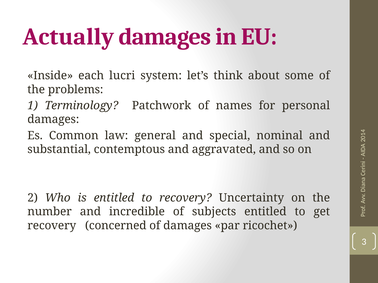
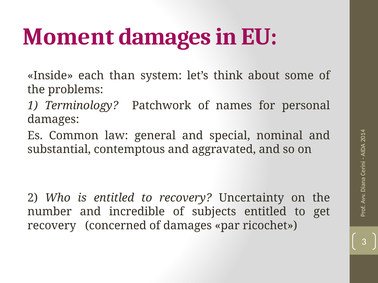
Actually: Actually -> Moment
lucri: lucri -> than
